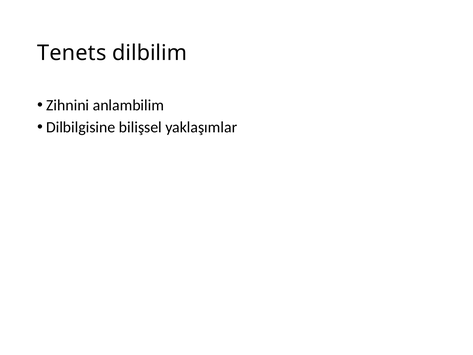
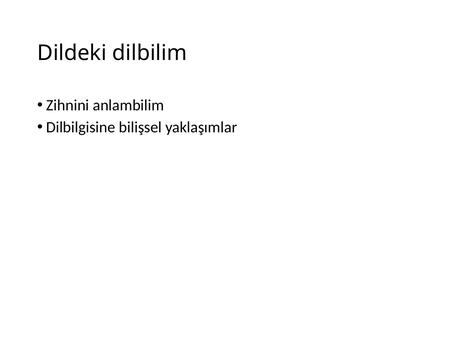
Tenets: Tenets -> Dildeki
